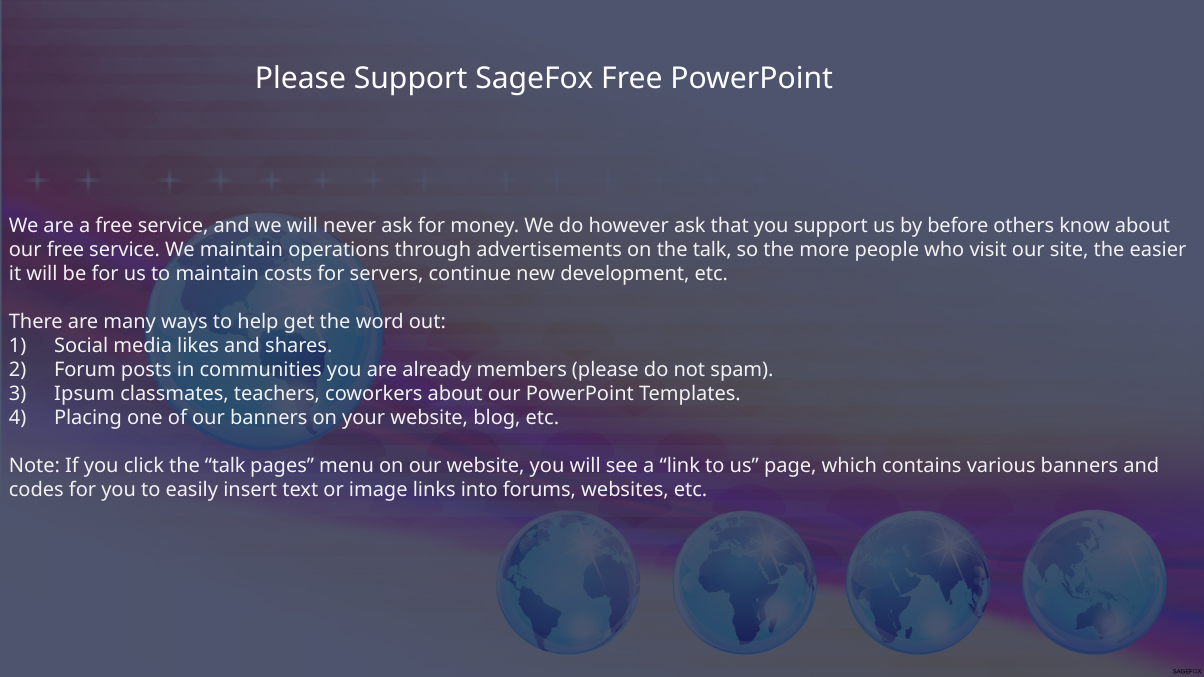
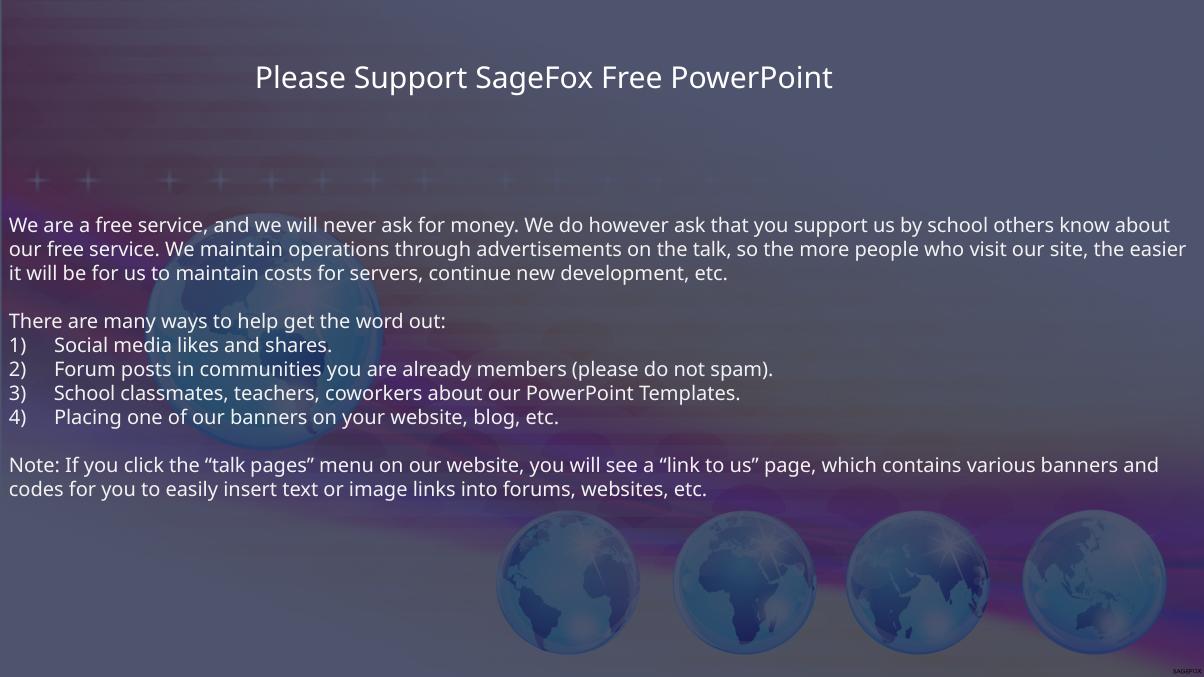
by before: before -> school
Ipsum at (84, 394): Ipsum -> School
